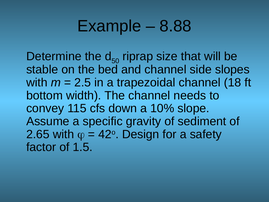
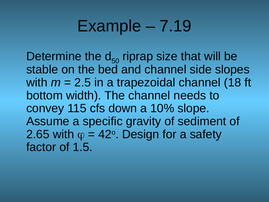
8.88: 8.88 -> 7.19
